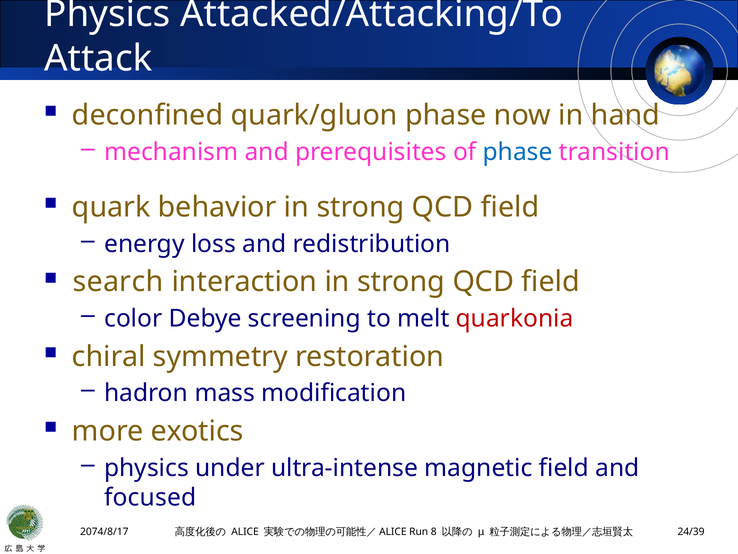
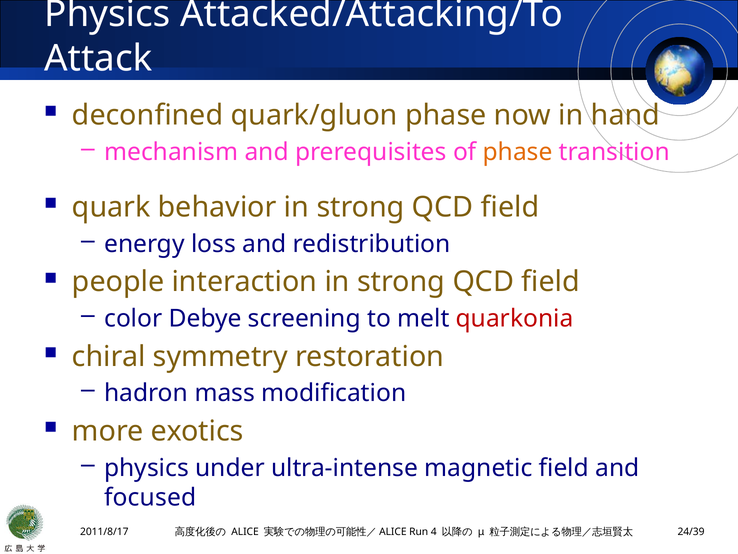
phase at (518, 152) colour: blue -> orange
search: search -> people
2074/8/17: 2074/8/17 -> 2011/8/17
8: 8 -> 4
